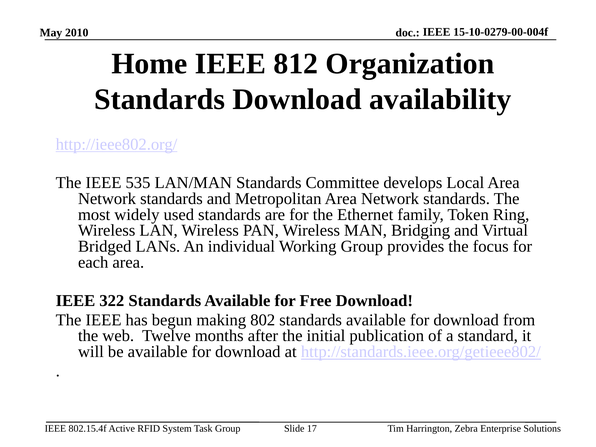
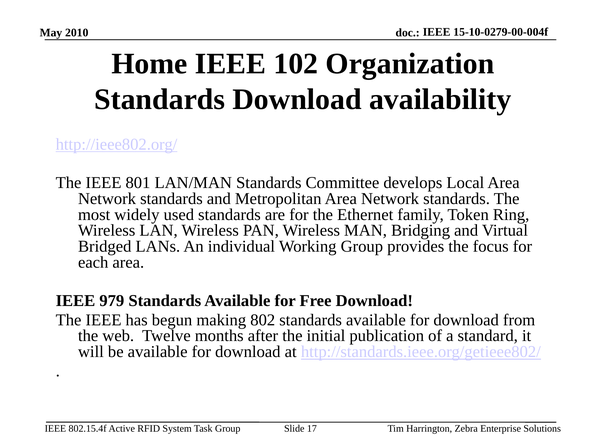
812: 812 -> 102
535: 535 -> 801
322: 322 -> 979
